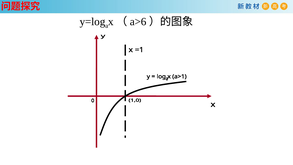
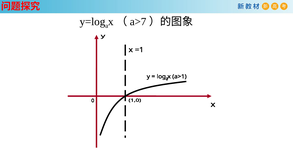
a>6: a>6 -> a>7
